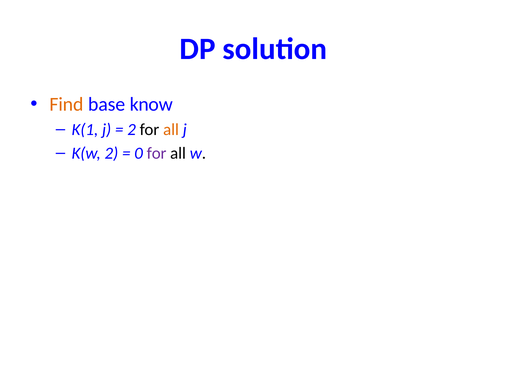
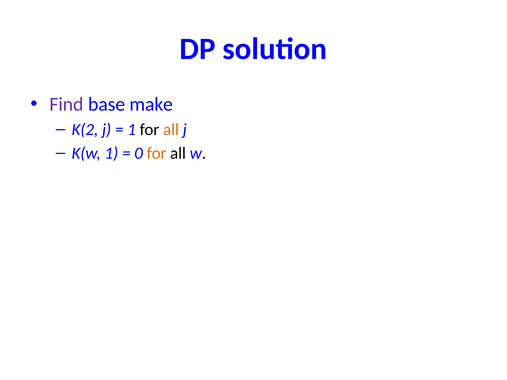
Find colour: orange -> purple
know: know -> make
K(1: K(1 -> K(2
2 at (132, 130): 2 -> 1
K(w 2: 2 -> 1
for at (157, 153) colour: purple -> orange
